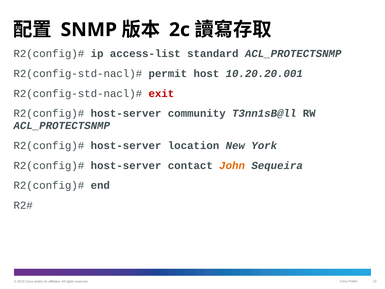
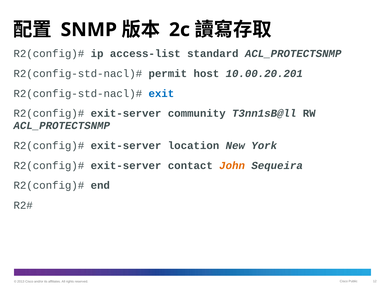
10.20.20.001: 10.20.20.001 -> 10.00.20.201
exit colour: red -> blue
host-server at (126, 113): host-server -> exit-server
host-server at (126, 145): host-server -> exit-server
host-server at (126, 165): host-server -> exit-server
